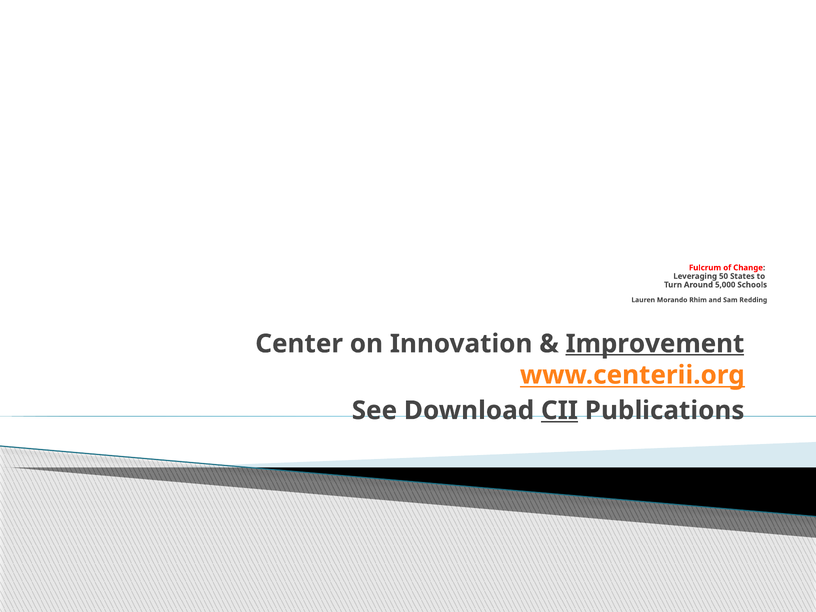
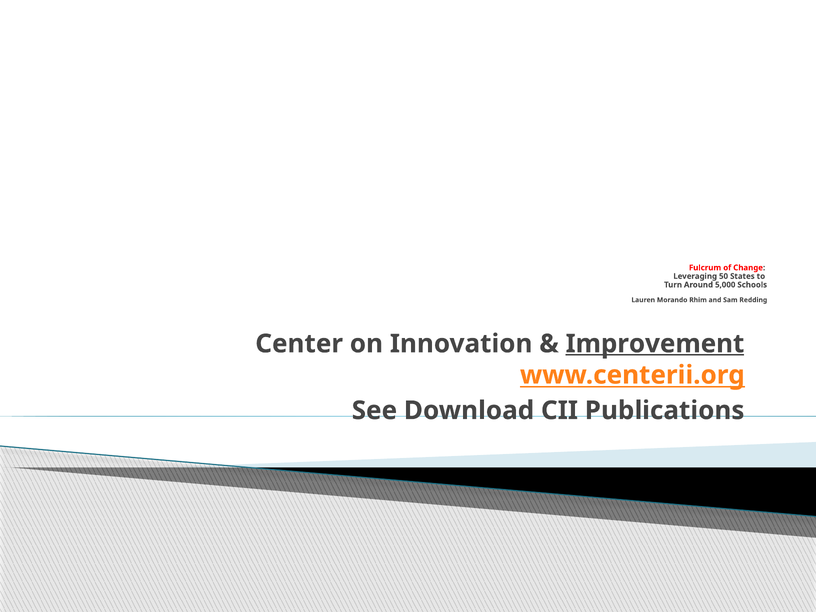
CII underline: present -> none
